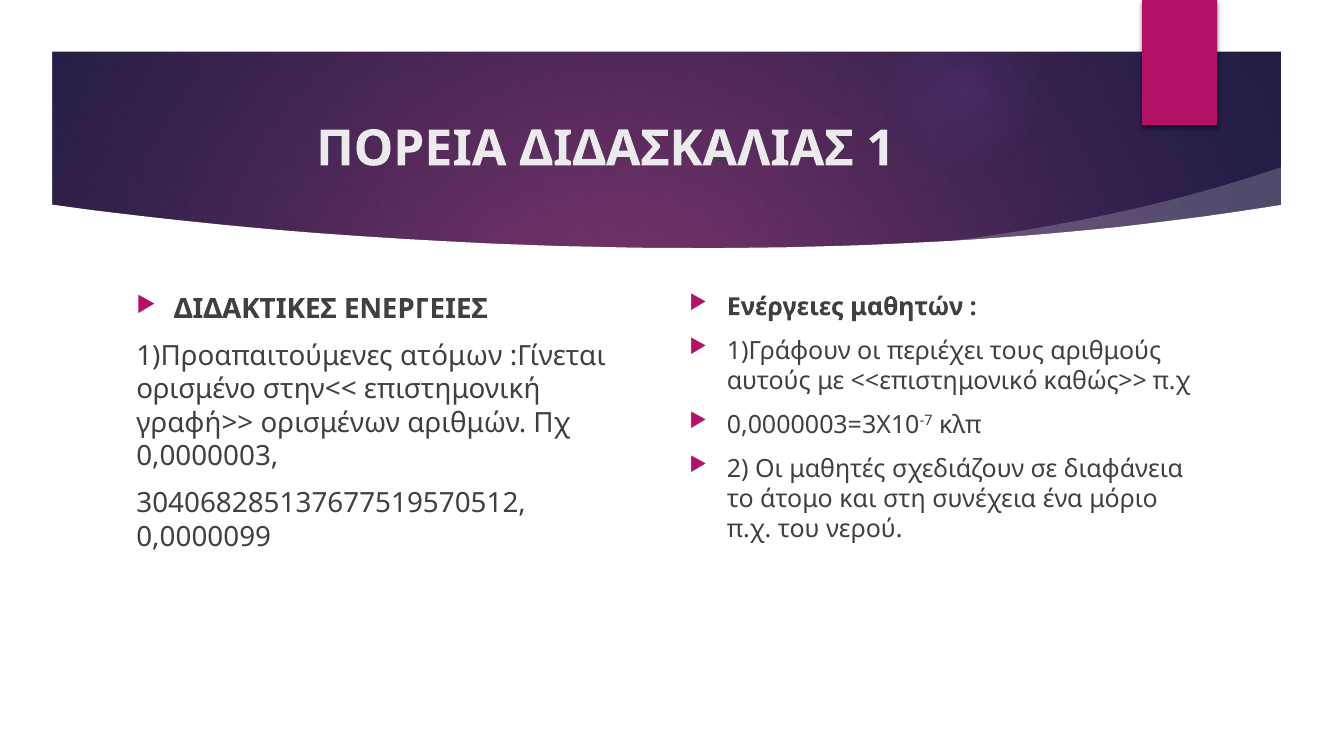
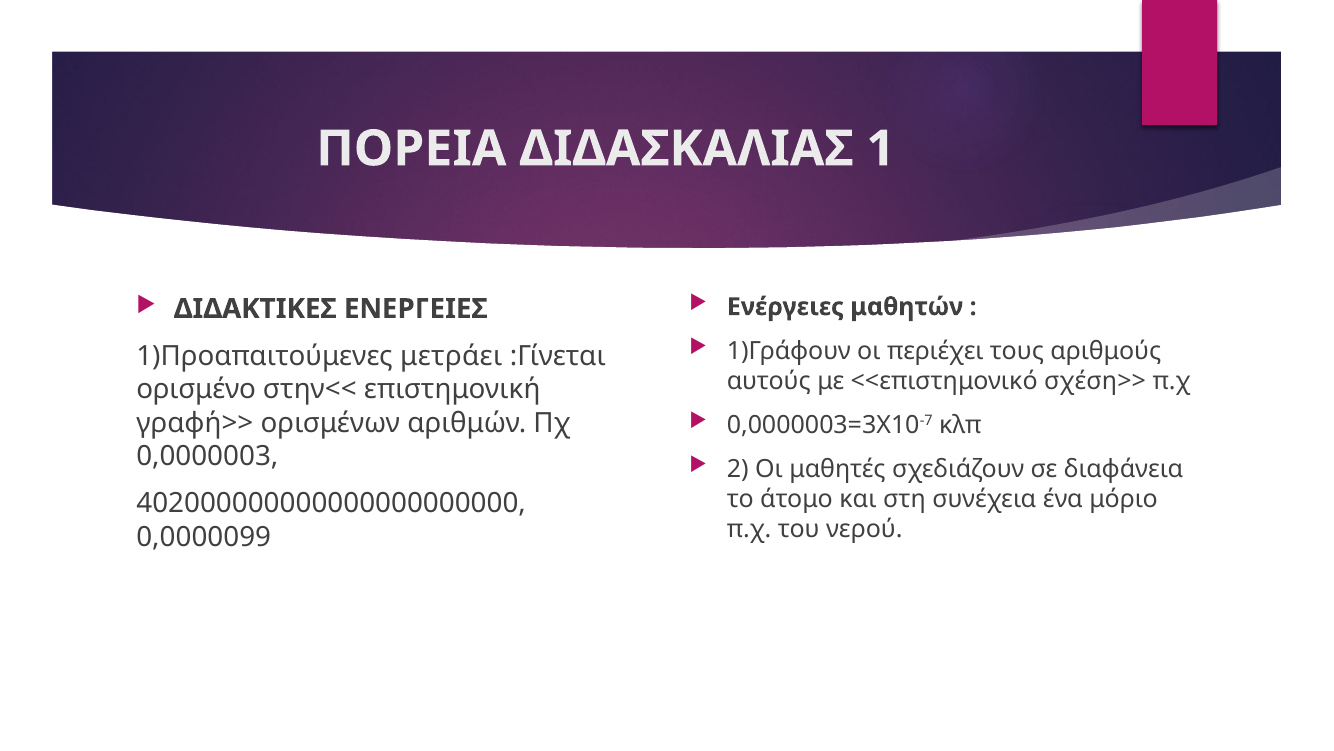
ατόμων: ατόμων -> μετράει
καθώς>>: καθώς>> -> σχέση>>
304068285137677519570512: 304068285137677519570512 -> 402000000000000000000000
